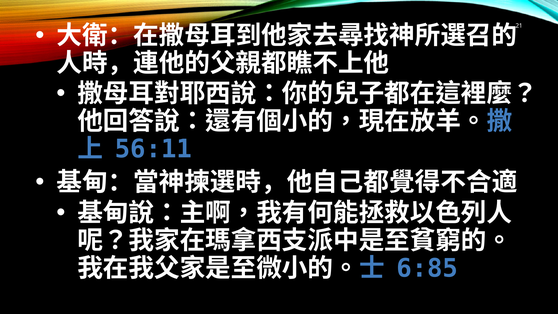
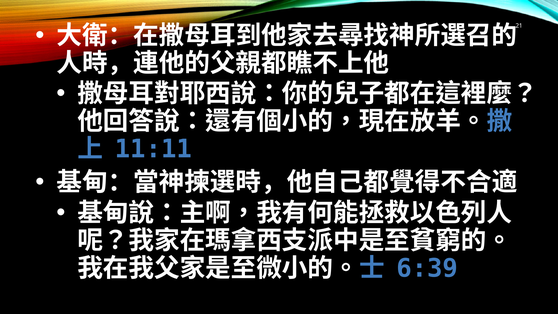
56:11: 56:11 -> 11:11
6:85: 6:85 -> 6:39
